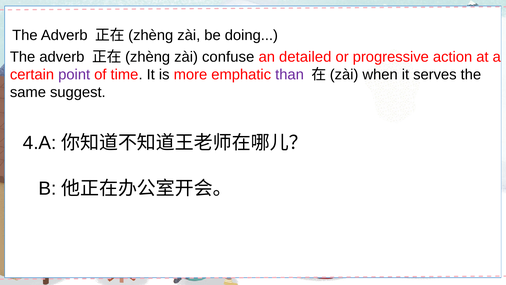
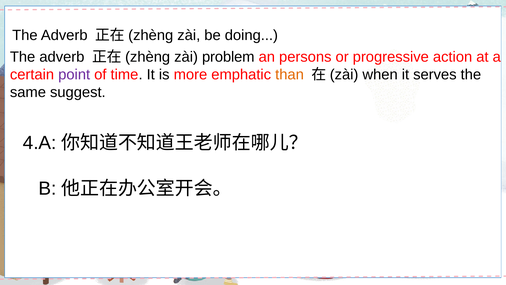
confuse: confuse -> problem
detailed: detailed -> persons
than colour: purple -> orange
